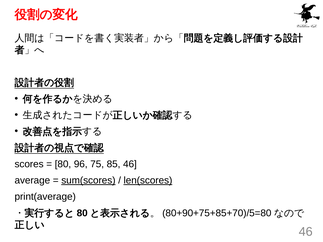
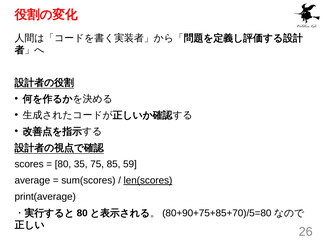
96: 96 -> 35
85 46: 46 -> 59
sum(scores underline: present -> none
46 at (306, 232): 46 -> 26
